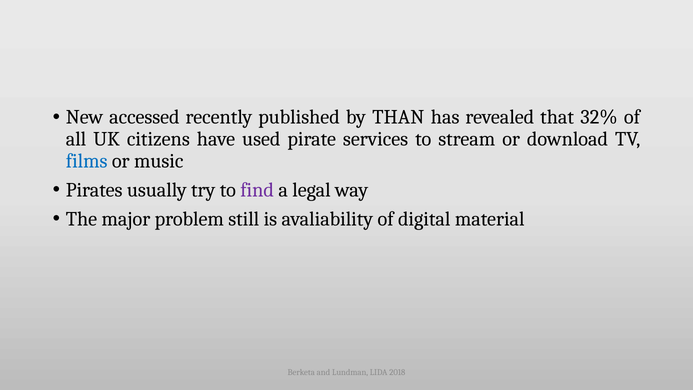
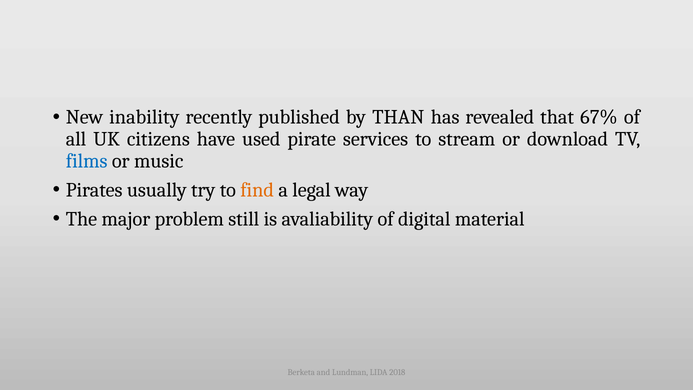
accessed: accessed -> inability
32%: 32% -> 67%
find colour: purple -> orange
